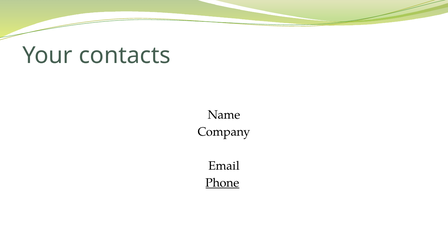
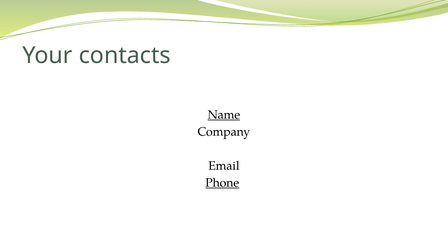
Name underline: none -> present
